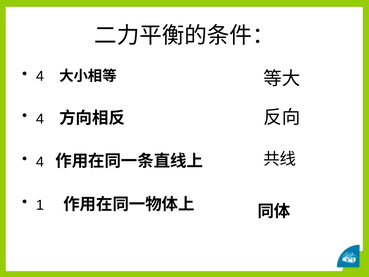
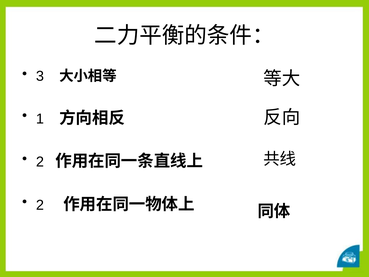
4 at (40, 76): 4 -> 3
4 at (40, 119): 4 -> 1
4 at (40, 162): 4 -> 2
1 at (40, 205): 1 -> 2
